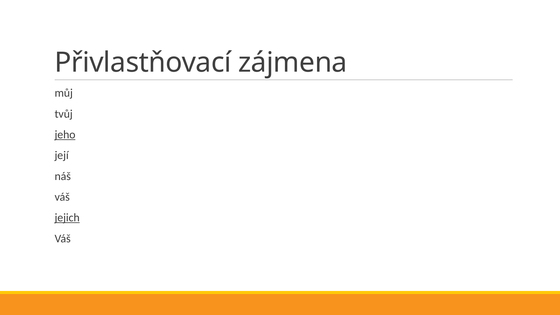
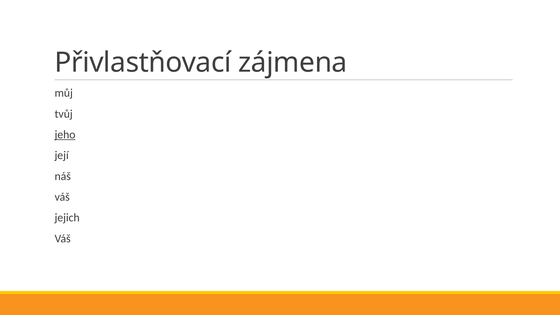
jejich underline: present -> none
